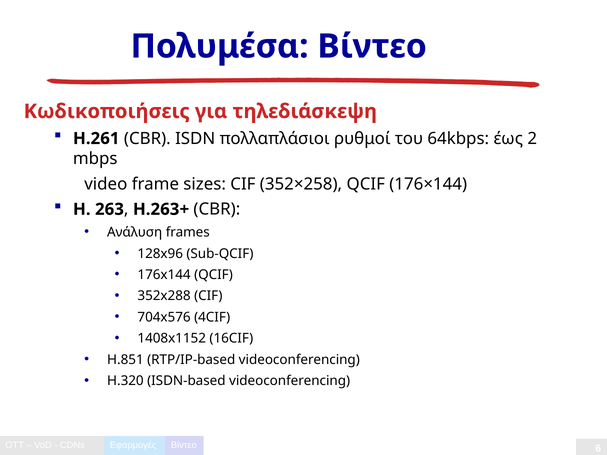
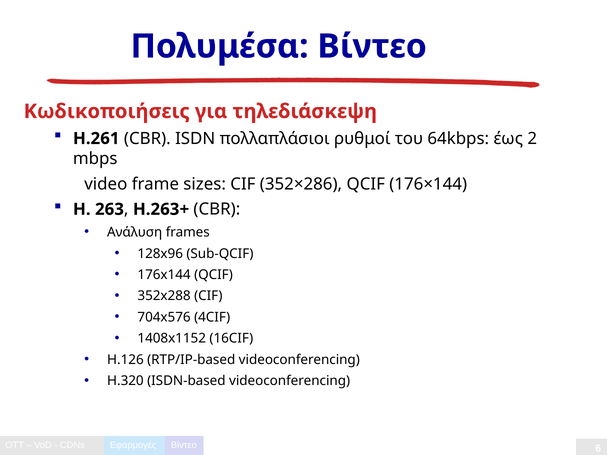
352×258: 352×258 -> 352×286
H.851: H.851 -> H.126
